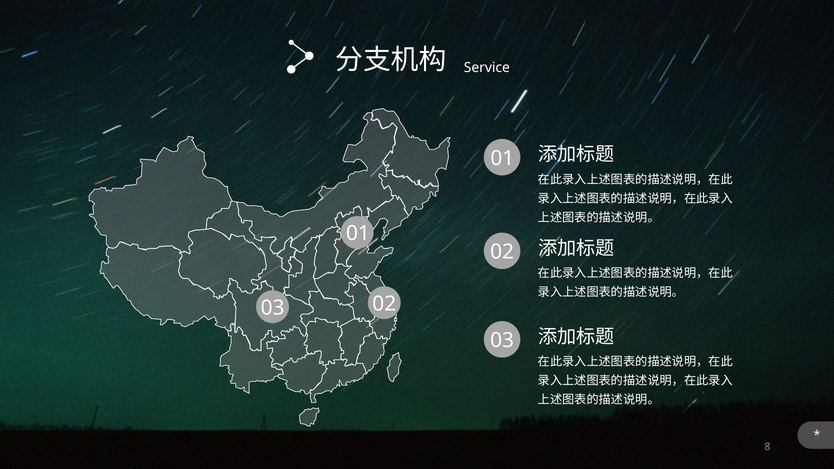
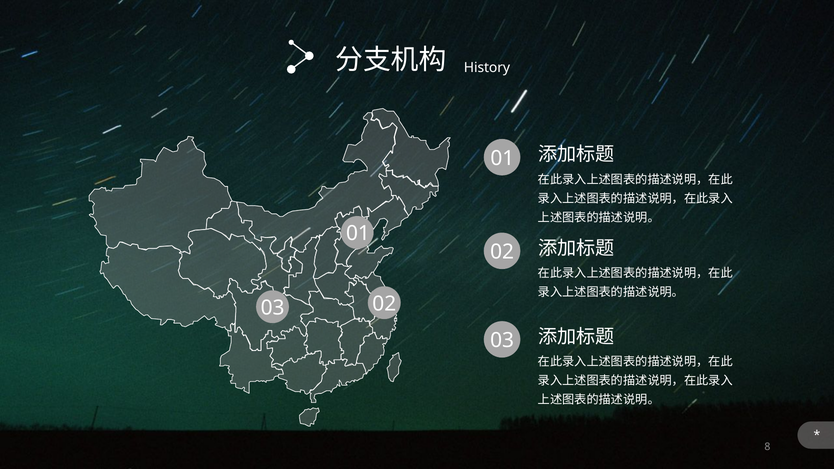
Service: Service -> History
